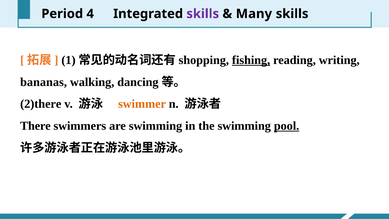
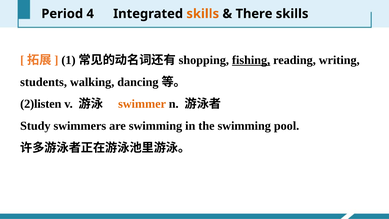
skills at (203, 14) colour: purple -> orange
Many: Many -> There
bananas: bananas -> students
2)there: 2)there -> 2)listen
There: There -> Study
pool underline: present -> none
